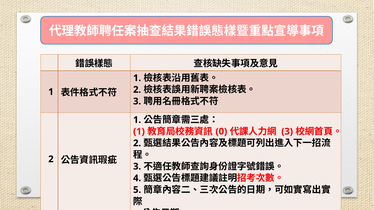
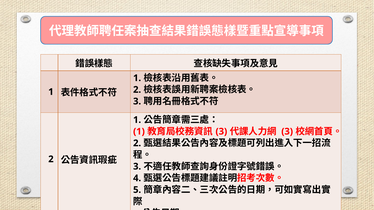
0 at (221, 132): 0 -> 3
